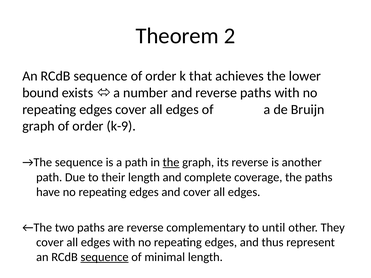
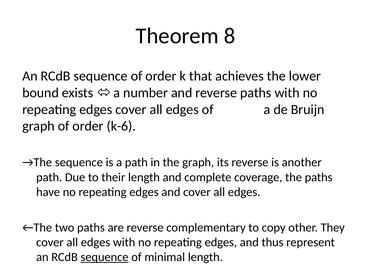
2: 2 -> 8
k-9: k-9 -> k-6
the at (171, 163) underline: present -> none
until: until -> copy
